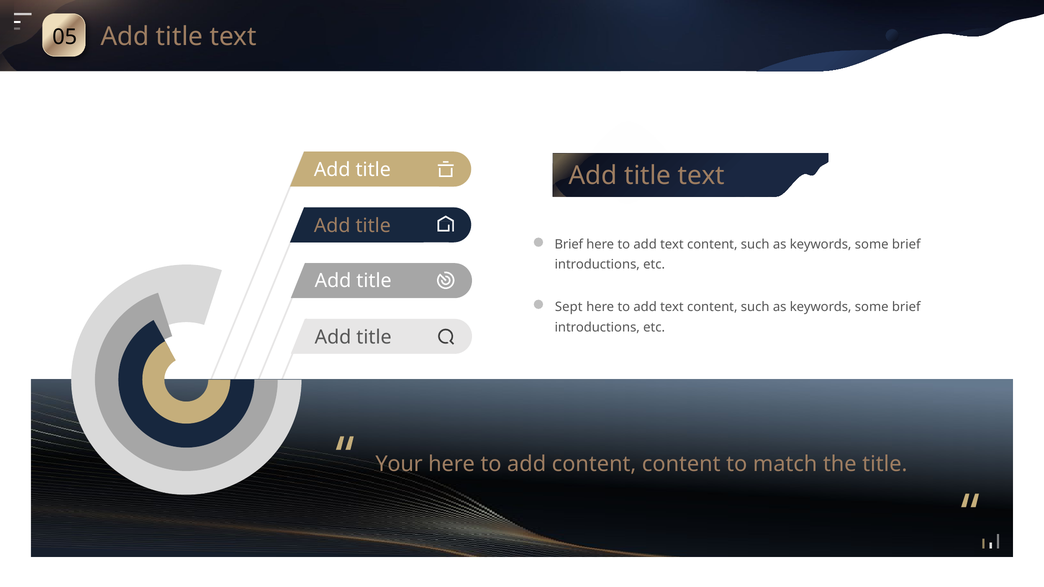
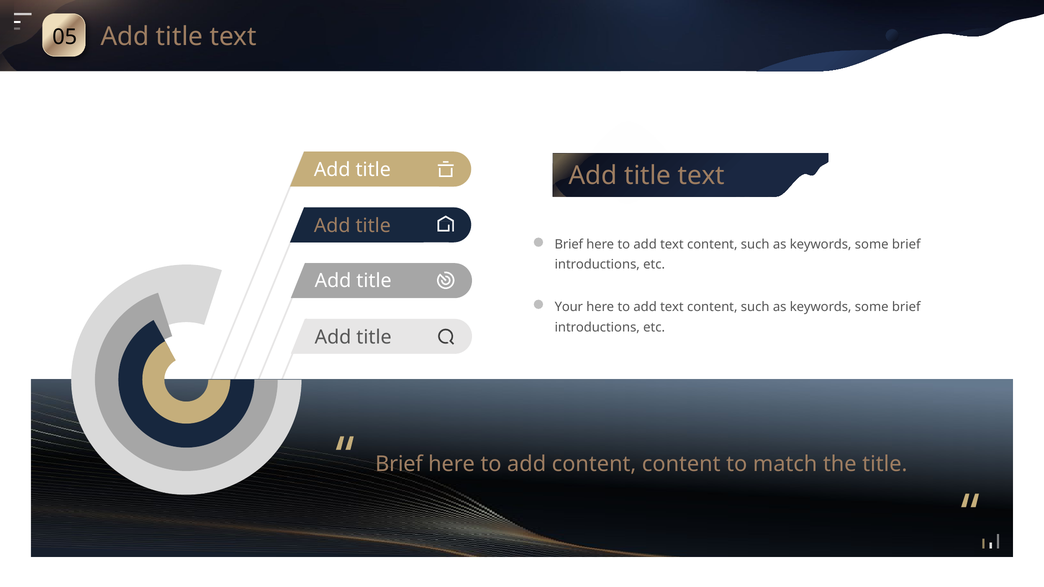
Sept: Sept -> Your
Your at (399, 464): Your -> Brief
